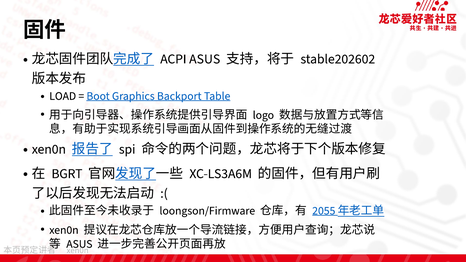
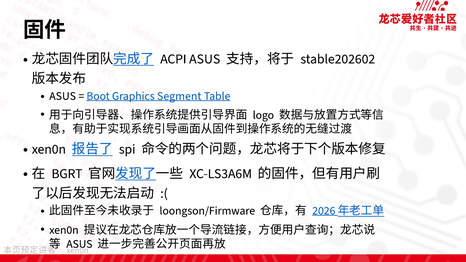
LOAD at (63, 96): LOAD -> ASUS
Backport: Backport -> Segment
2055: 2055 -> 2026
